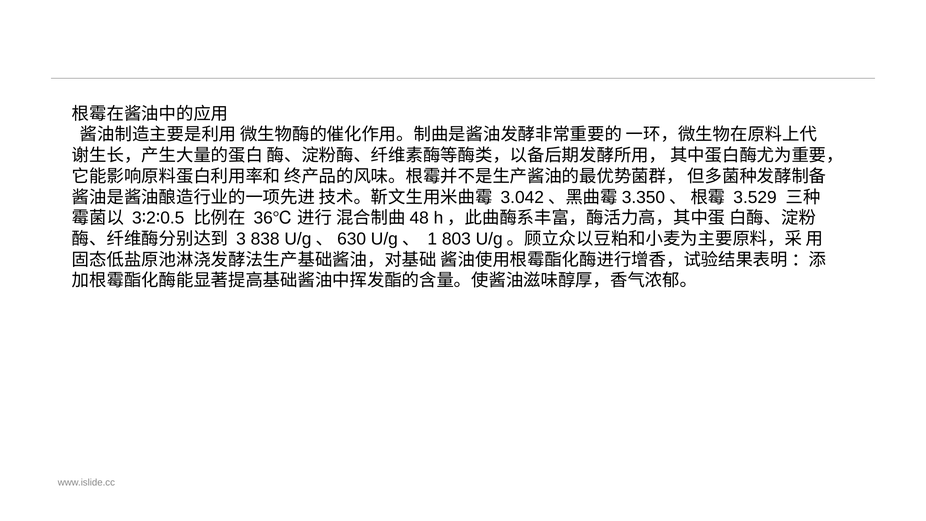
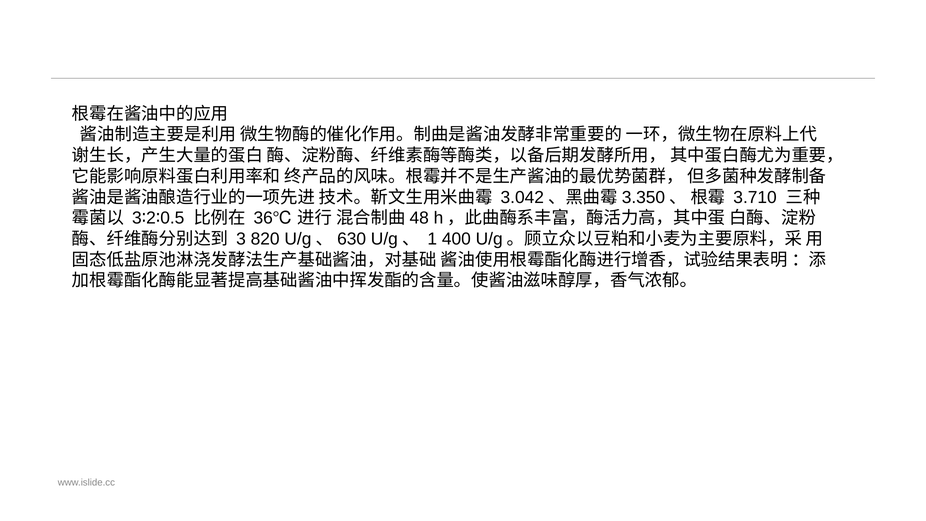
3.529: 3.529 -> 3.710
838: 838 -> 820
803: 803 -> 400
